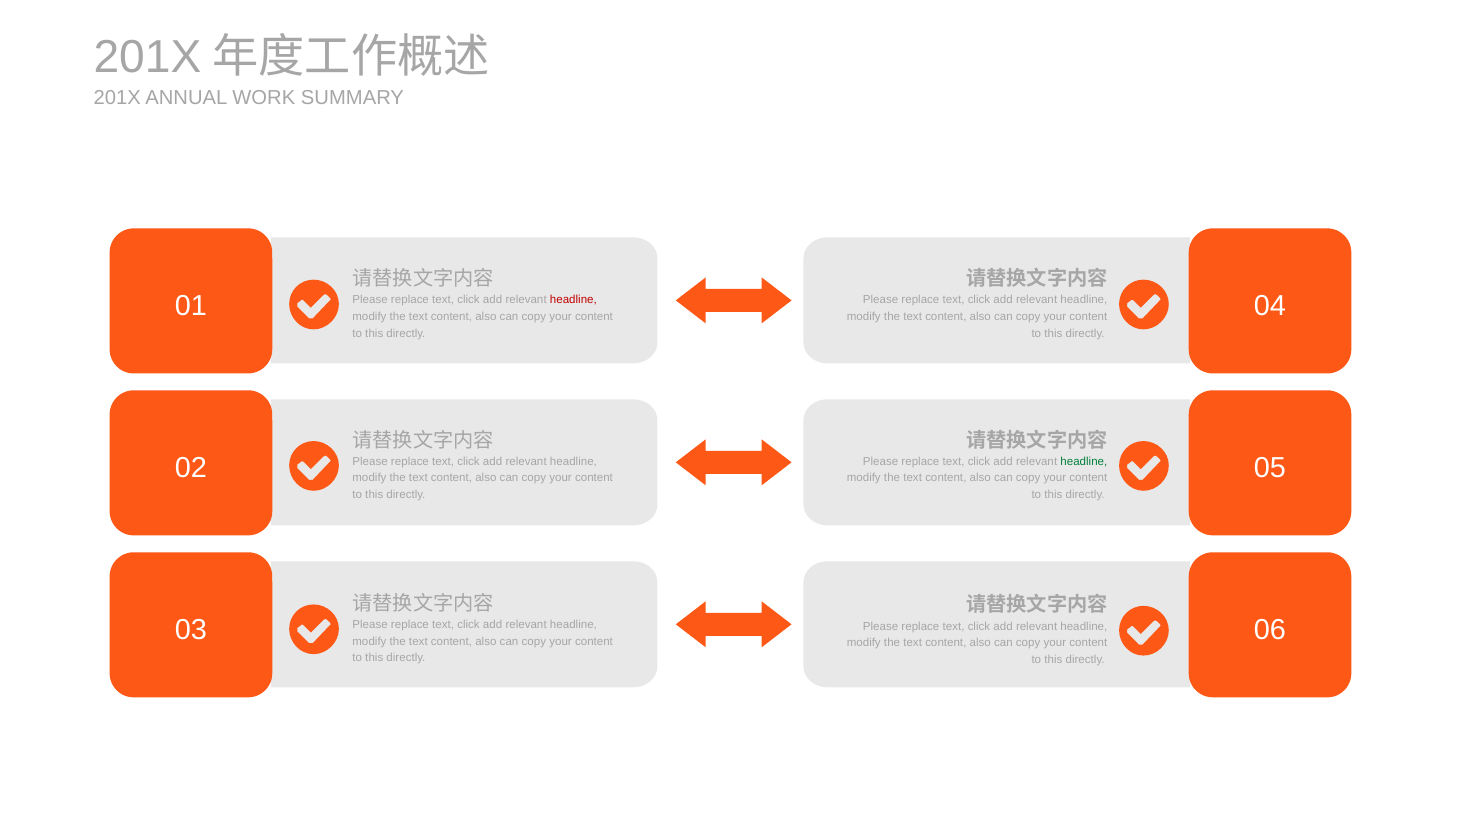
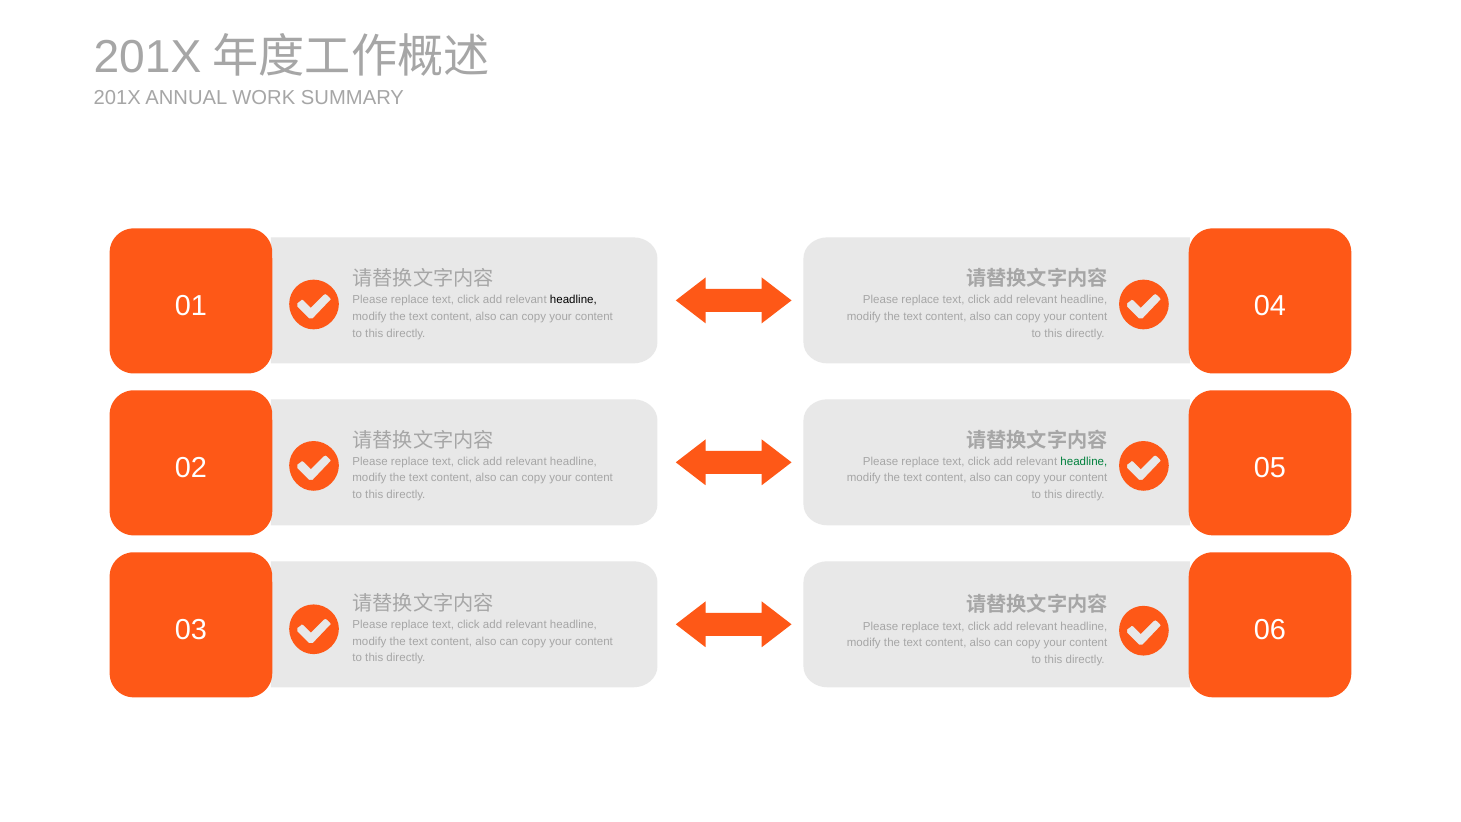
headline at (573, 300) colour: red -> black
